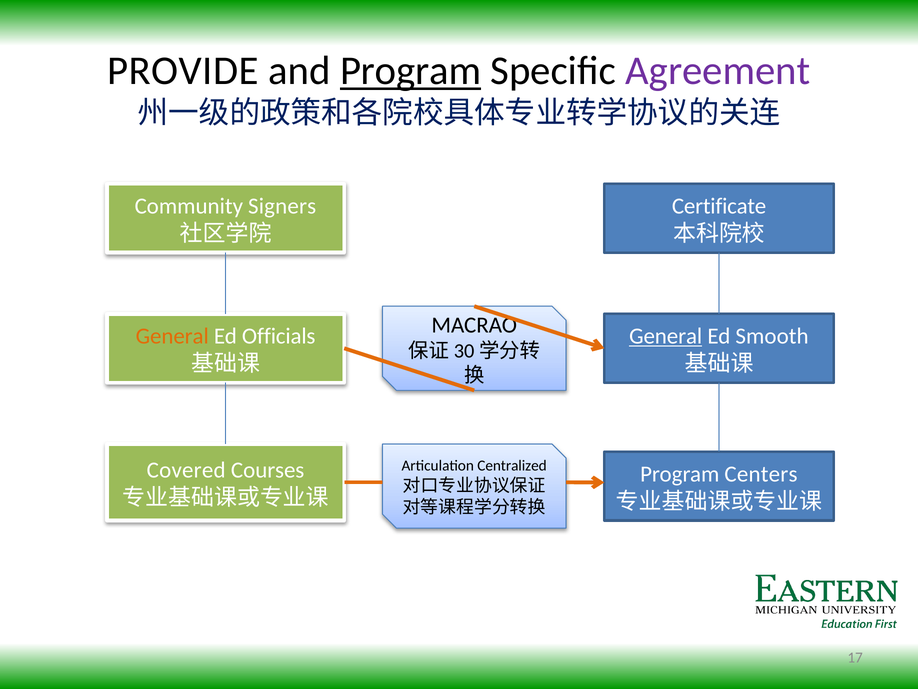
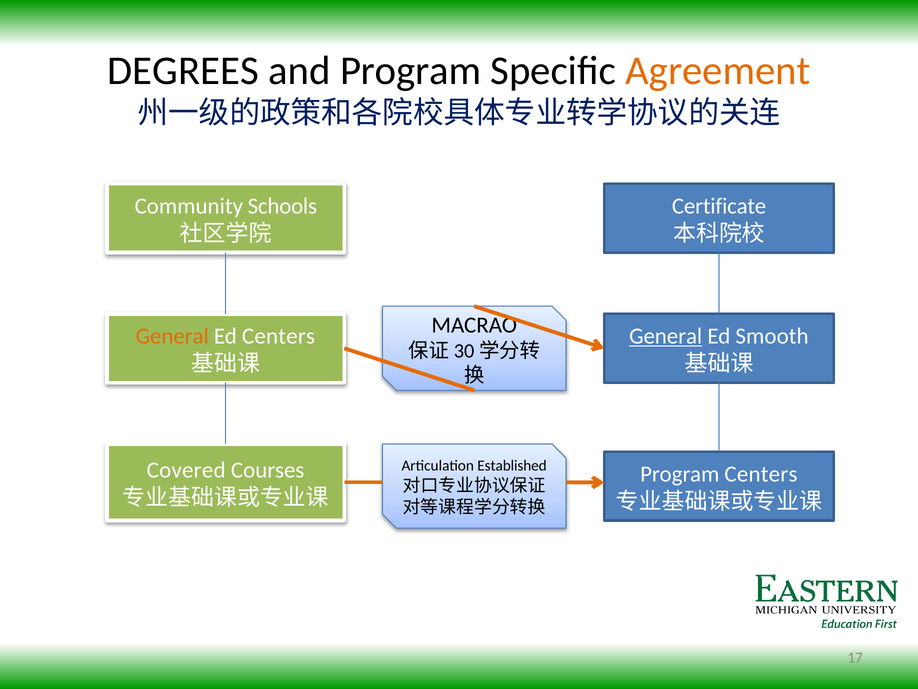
PROVIDE: PROVIDE -> DEGREES
Program at (411, 71) underline: present -> none
Agreement colour: purple -> orange
Signers: Signers -> Schools
Ed Officials: Officials -> Centers
Centralized: Centralized -> Established
